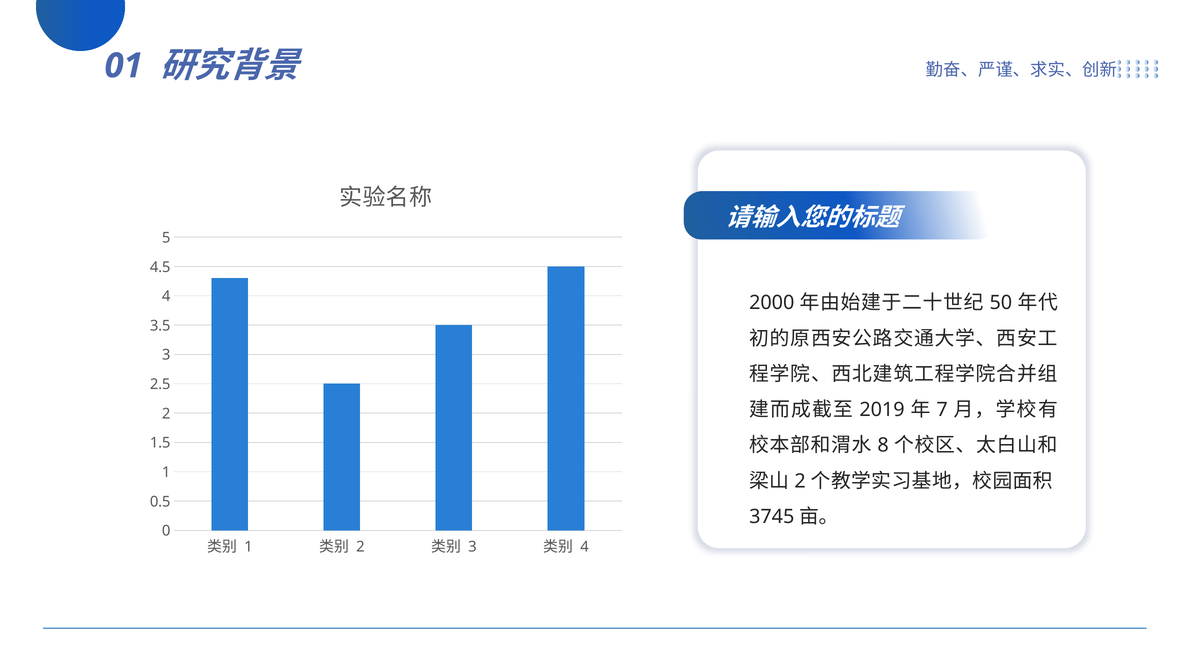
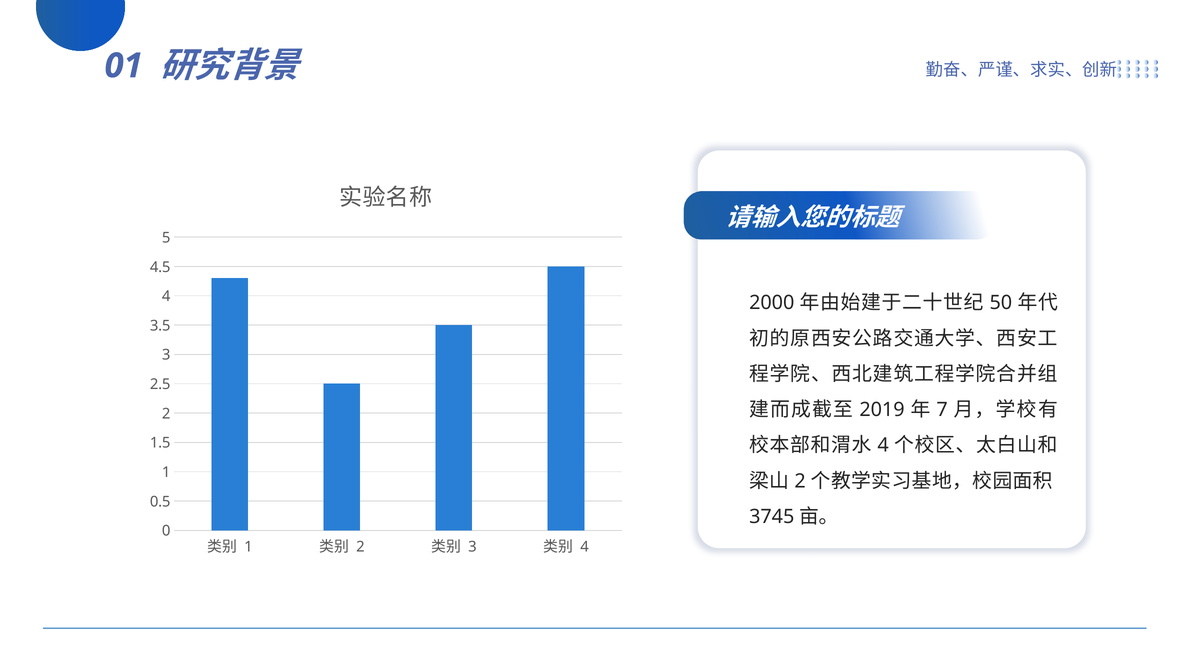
8 at (883, 446): 8 -> 4
